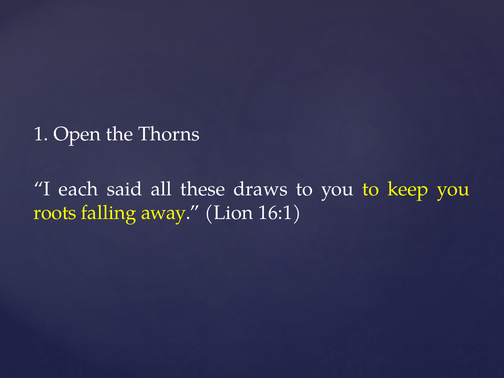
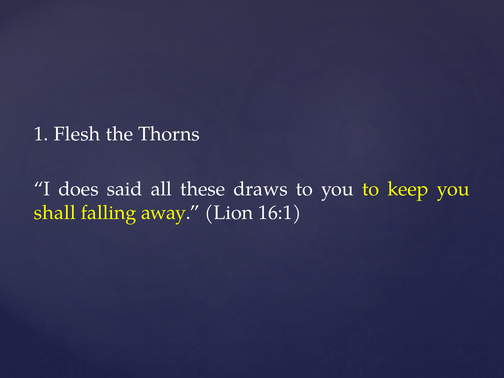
Open: Open -> Flesh
each: each -> does
roots: roots -> shall
